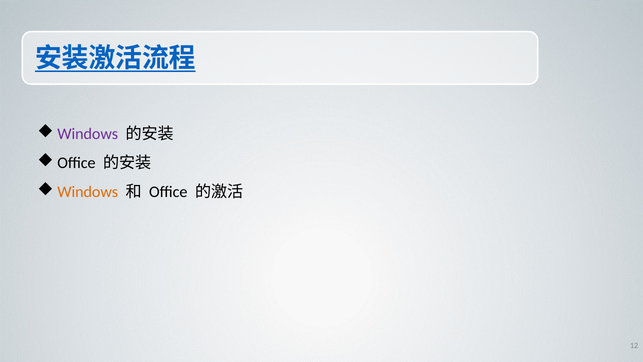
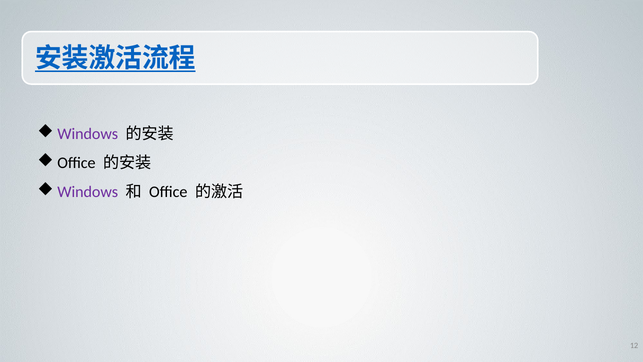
Windows at (88, 192) colour: orange -> purple
